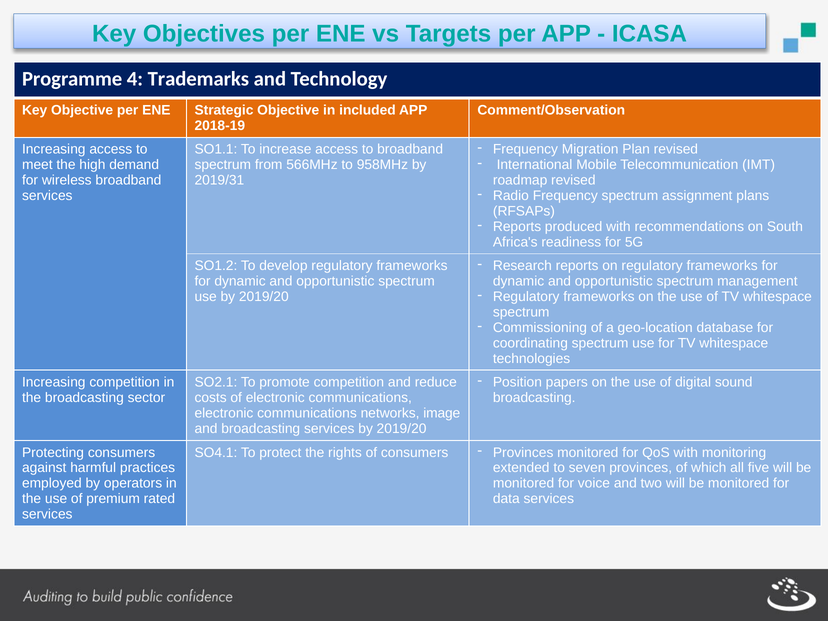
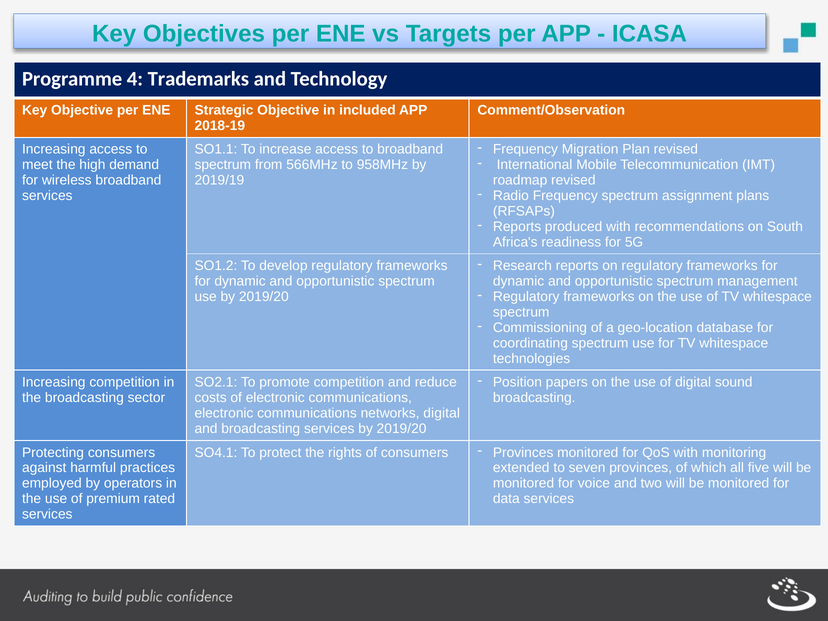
2019/31: 2019/31 -> 2019/19
networks image: image -> digital
